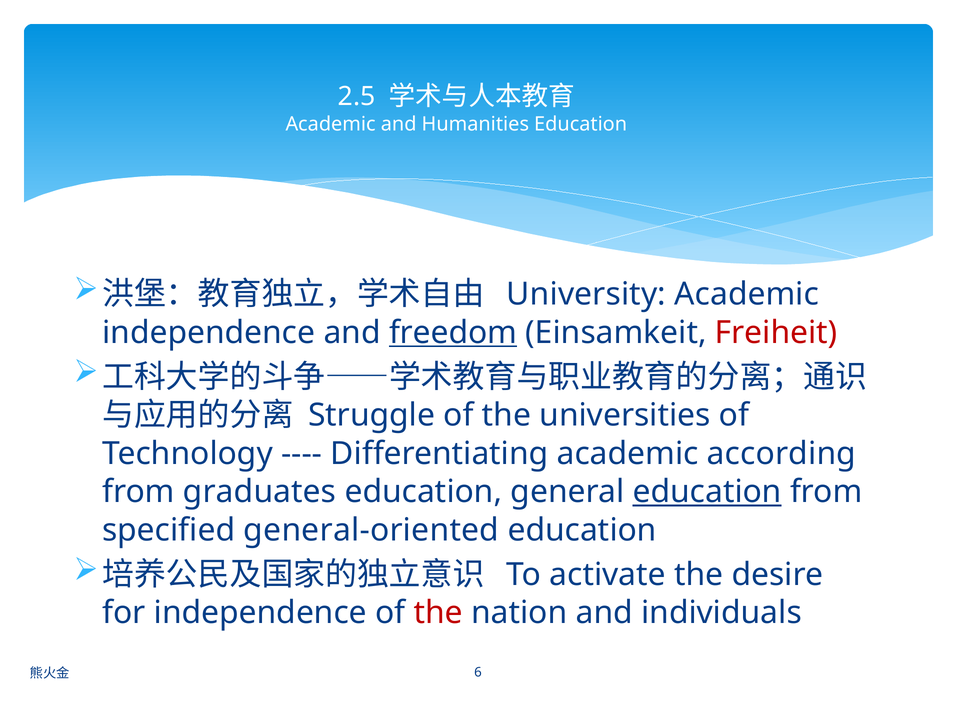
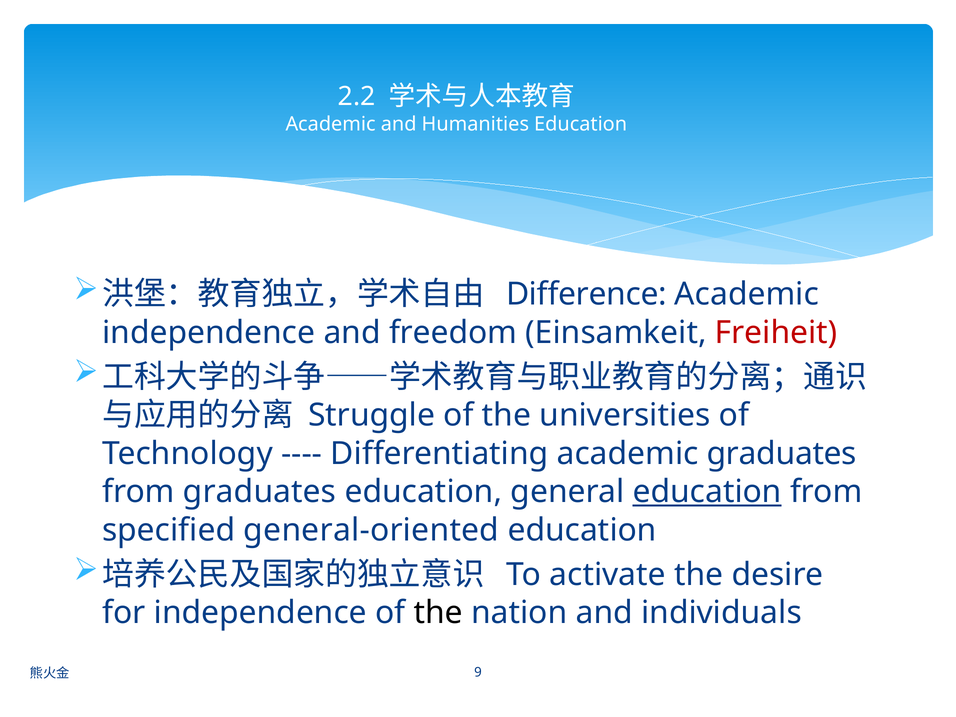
2.5: 2.5 -> 2.2
University: University -> Difference
freedom underline: present -> none
academic according: according -> graduates
the at (438, 613) colour: red -> black
6: 6 -> 9
